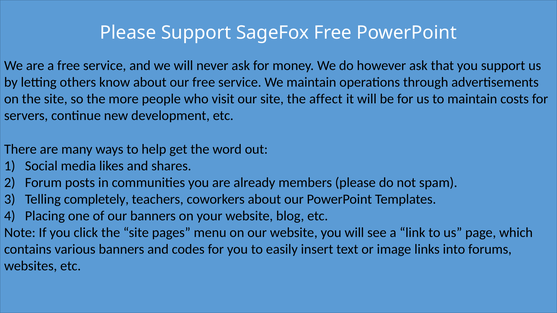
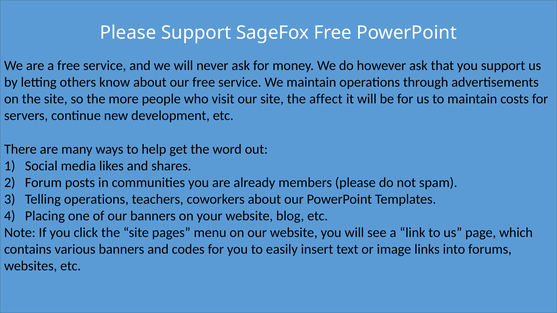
Telling completely: completely -> operations
